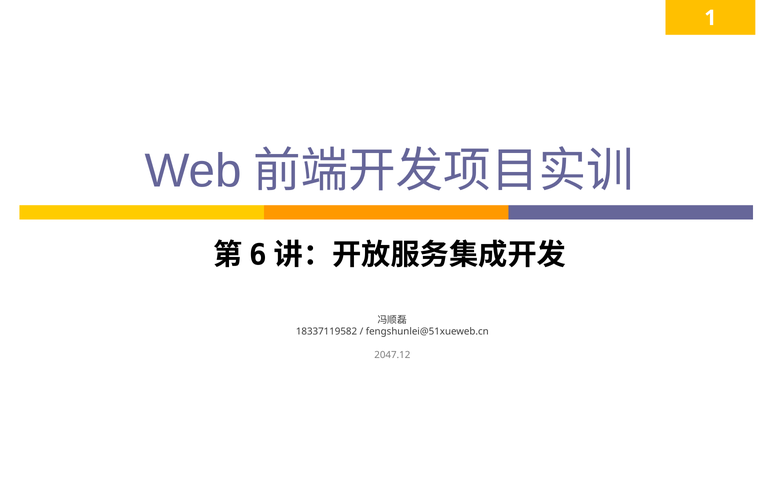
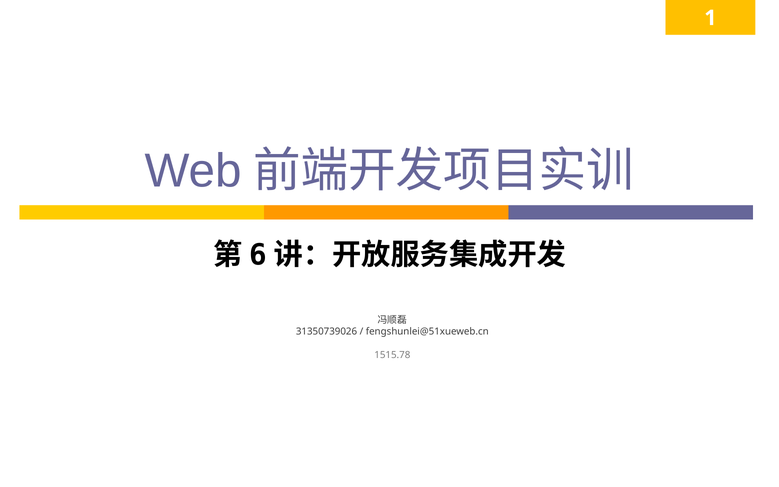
18337119582: 18337119582 -> 31350739026
2047.12: 2047.12 -> 1515.78
